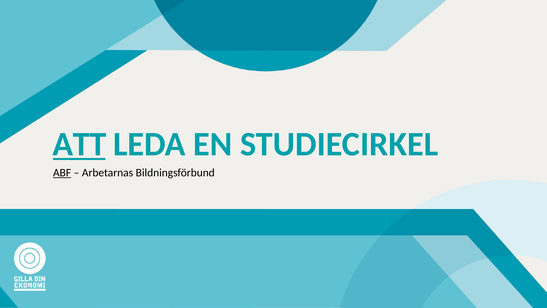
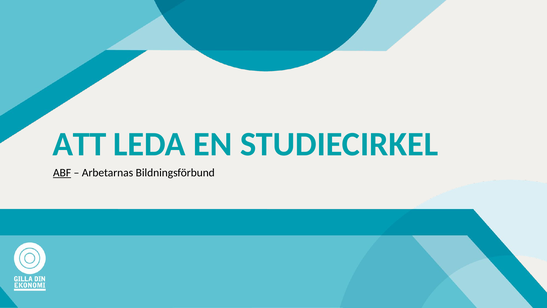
ATT underline: present -> none
